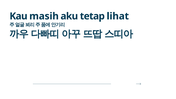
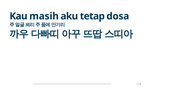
lihat: lihat -> dosa
